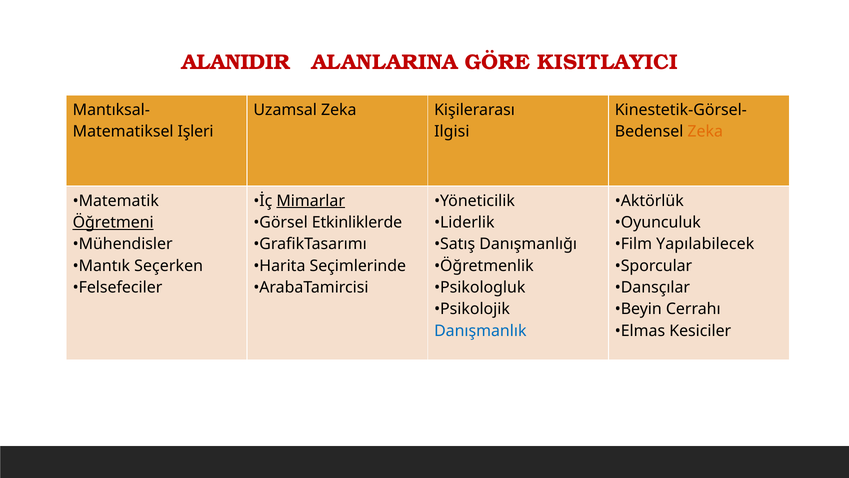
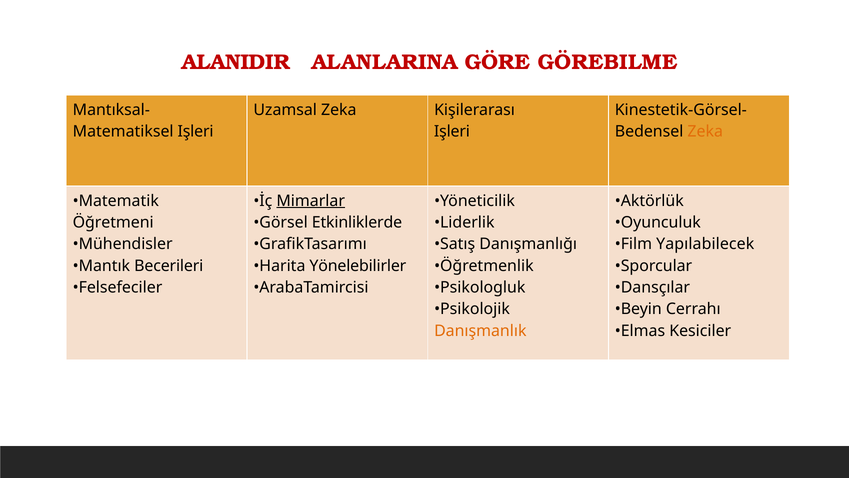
KISITLAYICI: KISITLAYICI -> GÖREBILME
Ilgisi at (452, 131): Ilgisi -> Işleri
Öğretmeni underline: present -> none
Seçerken: Seçerken -> Becerileri
Seçimlerinde: Seçimlerinde -> Yönelebilirler
Danışmanlık colour: blue -> orange
